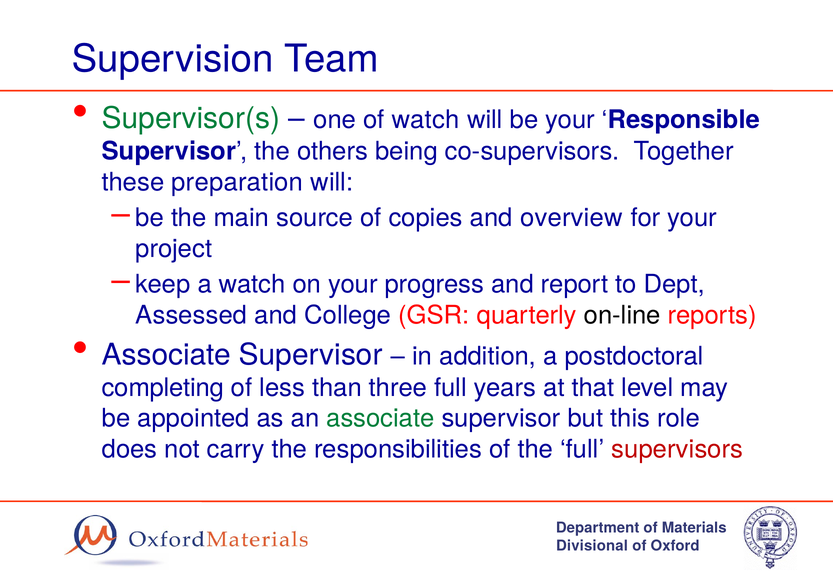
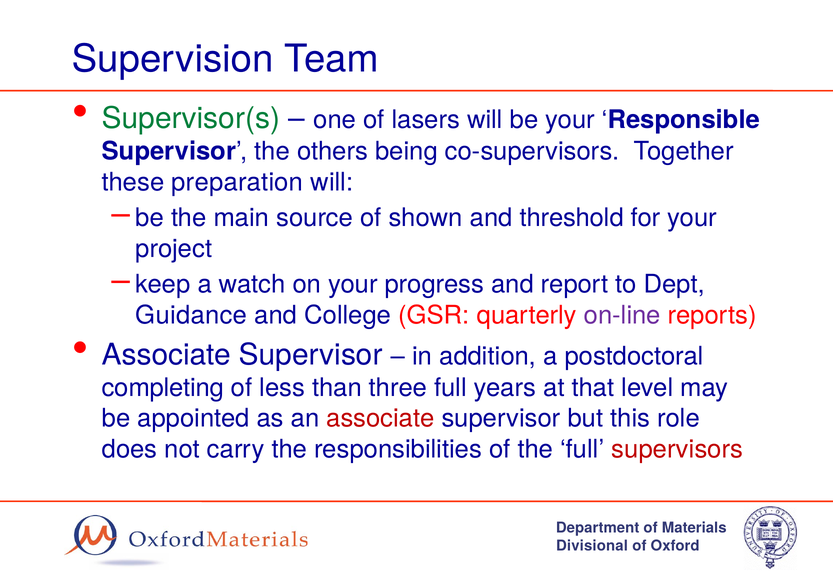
of watch: watch -> lasers
copies: copies -> shown
overview: overview -> threshold
Assessed: Assessed -> Guidance
on-line colour: black -> purple
associate at (380, 419) colour: green -> red
